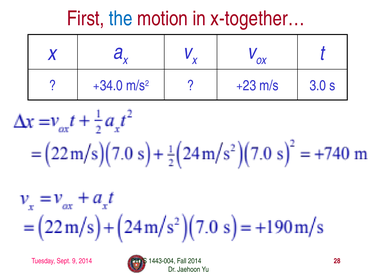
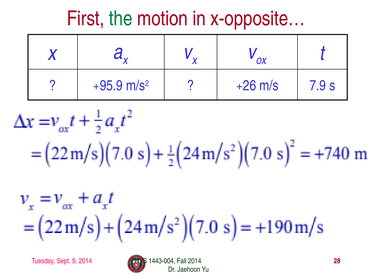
the colour: blue -> green
x-together…: x-together… -> x-opposite…
+34.0: +34.0 -> +95.9
+23: +23 -> +26
3.0: 3.0 -> 7.9
